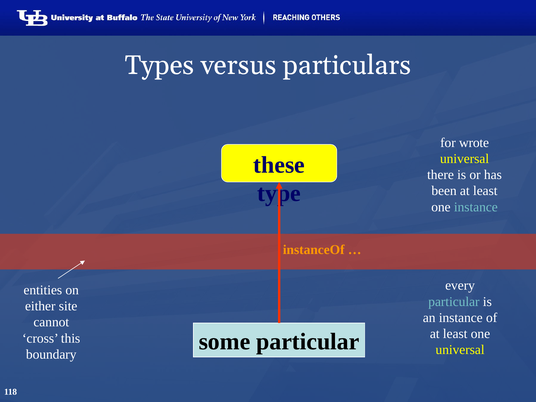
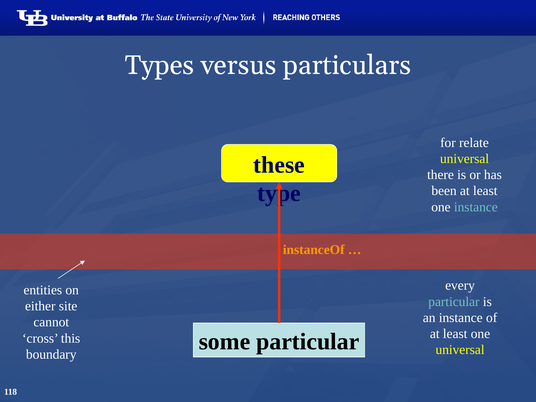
wrote: wrote -> relate
